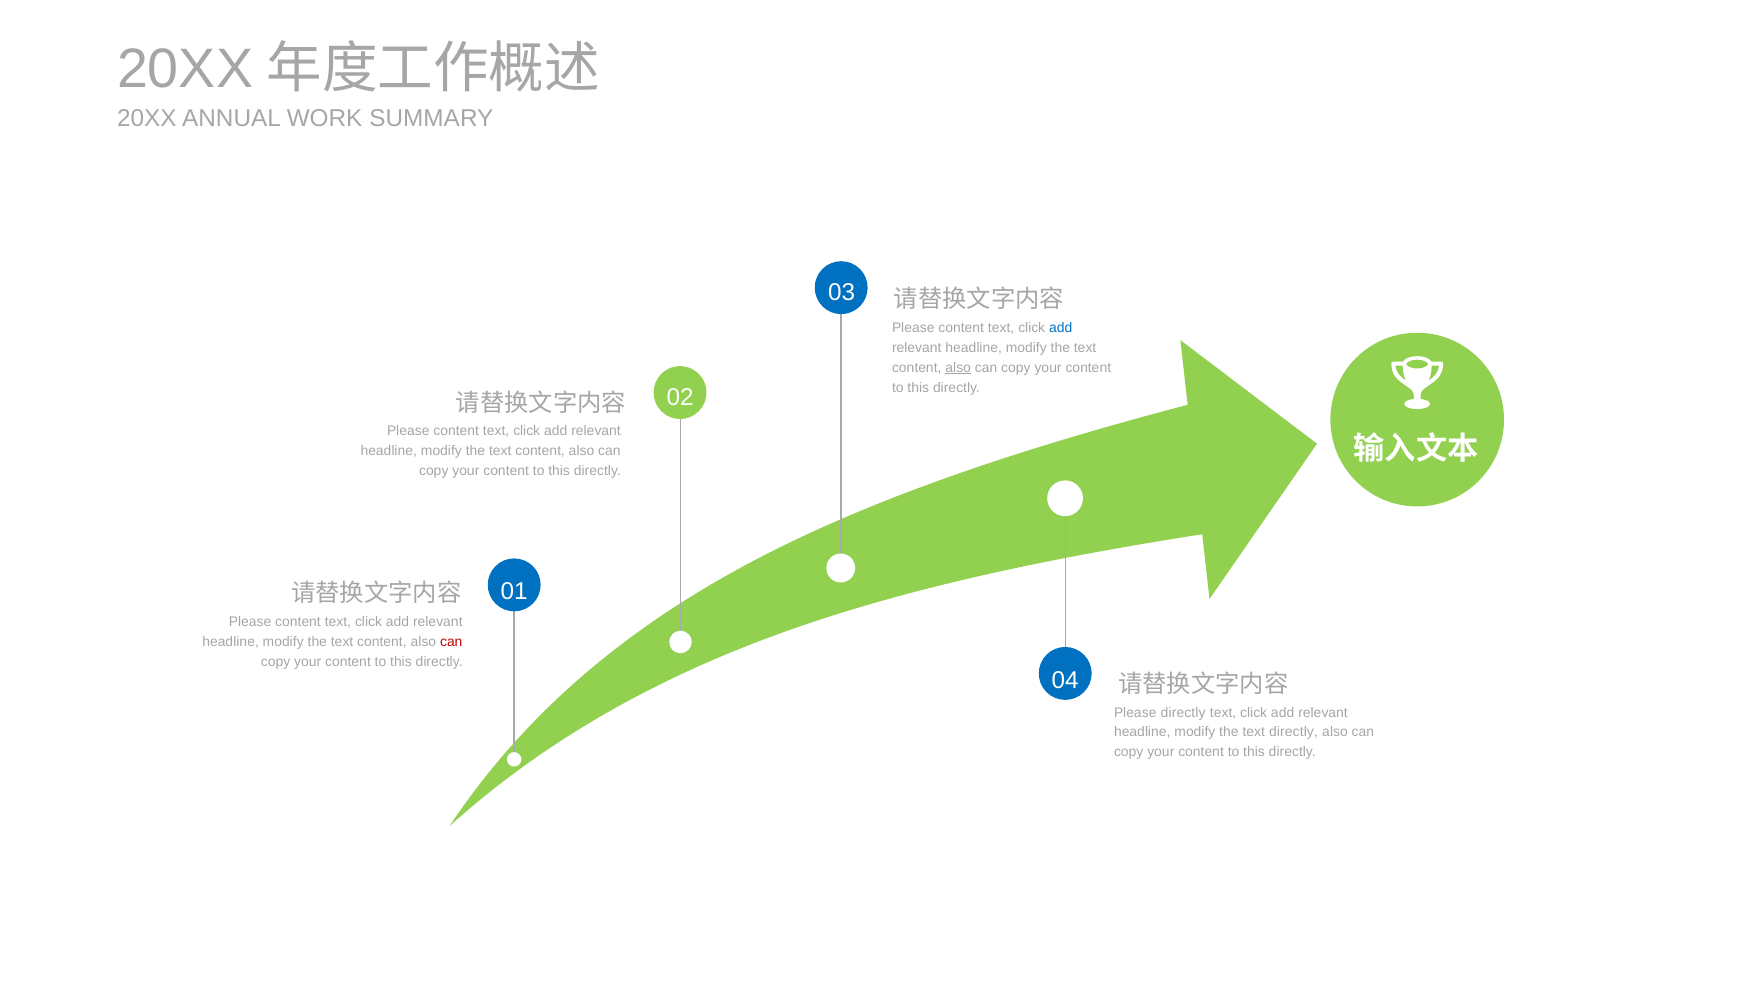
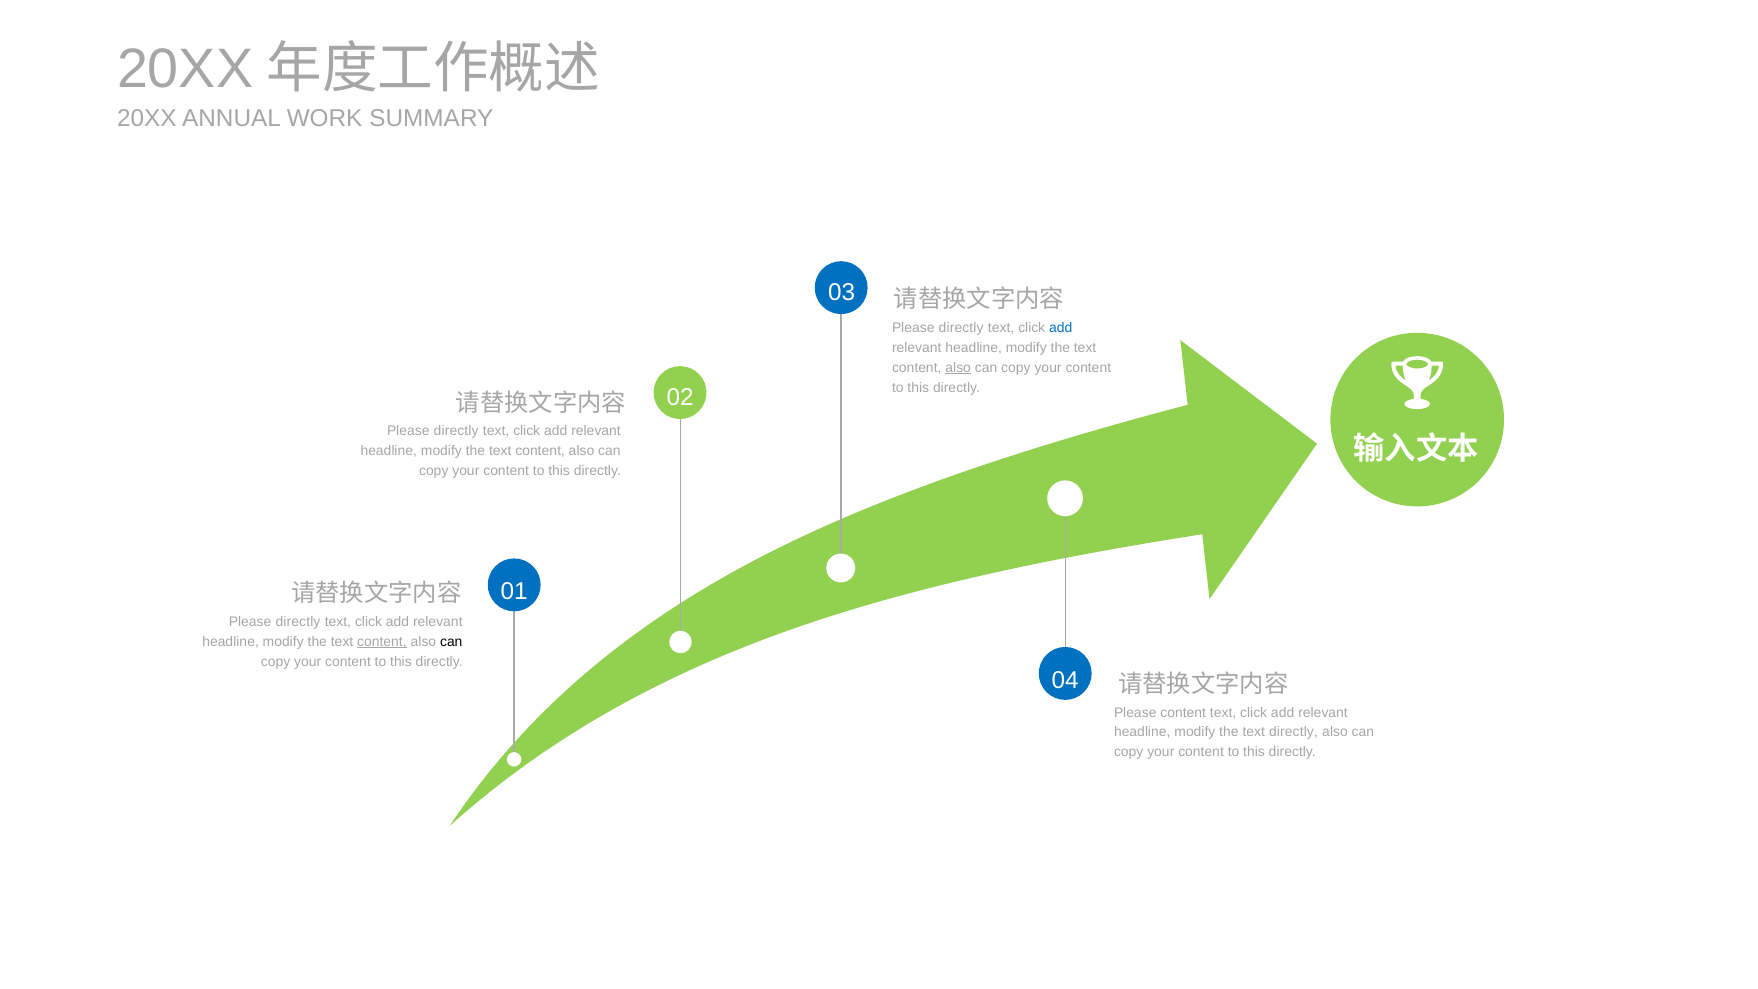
content at (961, 328): content -> directly
content at (456, 431): content -> directly
content at (298, 622): content -> directly
content at (382, 641) underline: none -> present
can at (451, 641) colour: red -> black
Please directly: directly -> content
